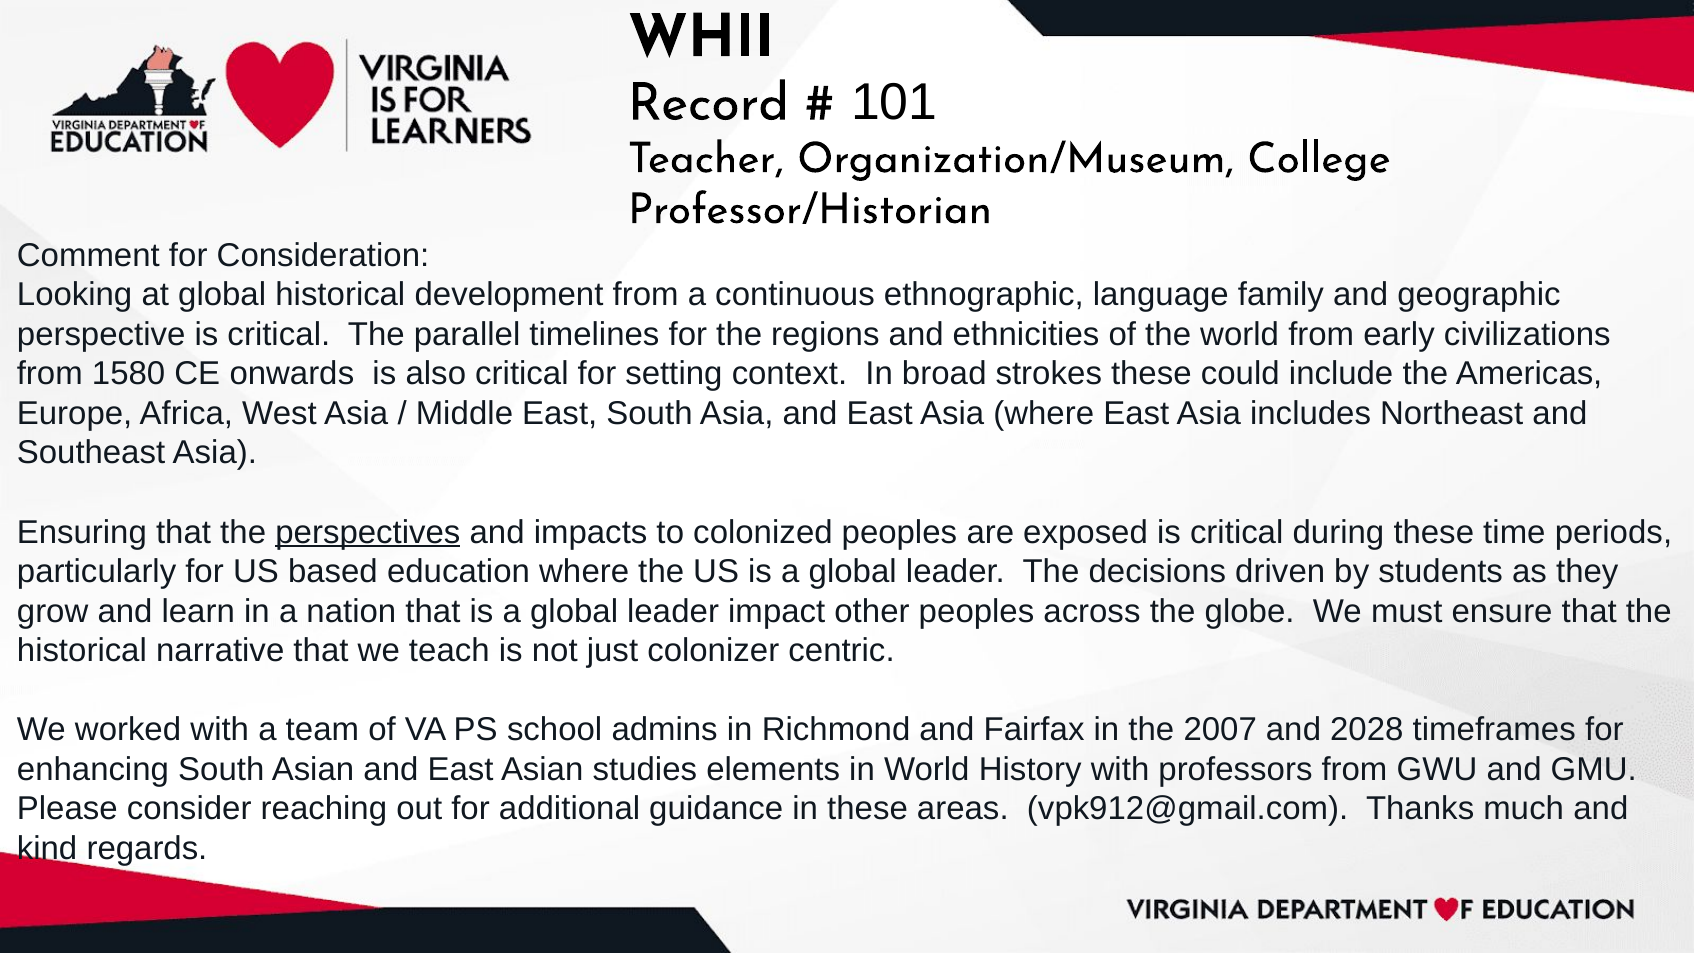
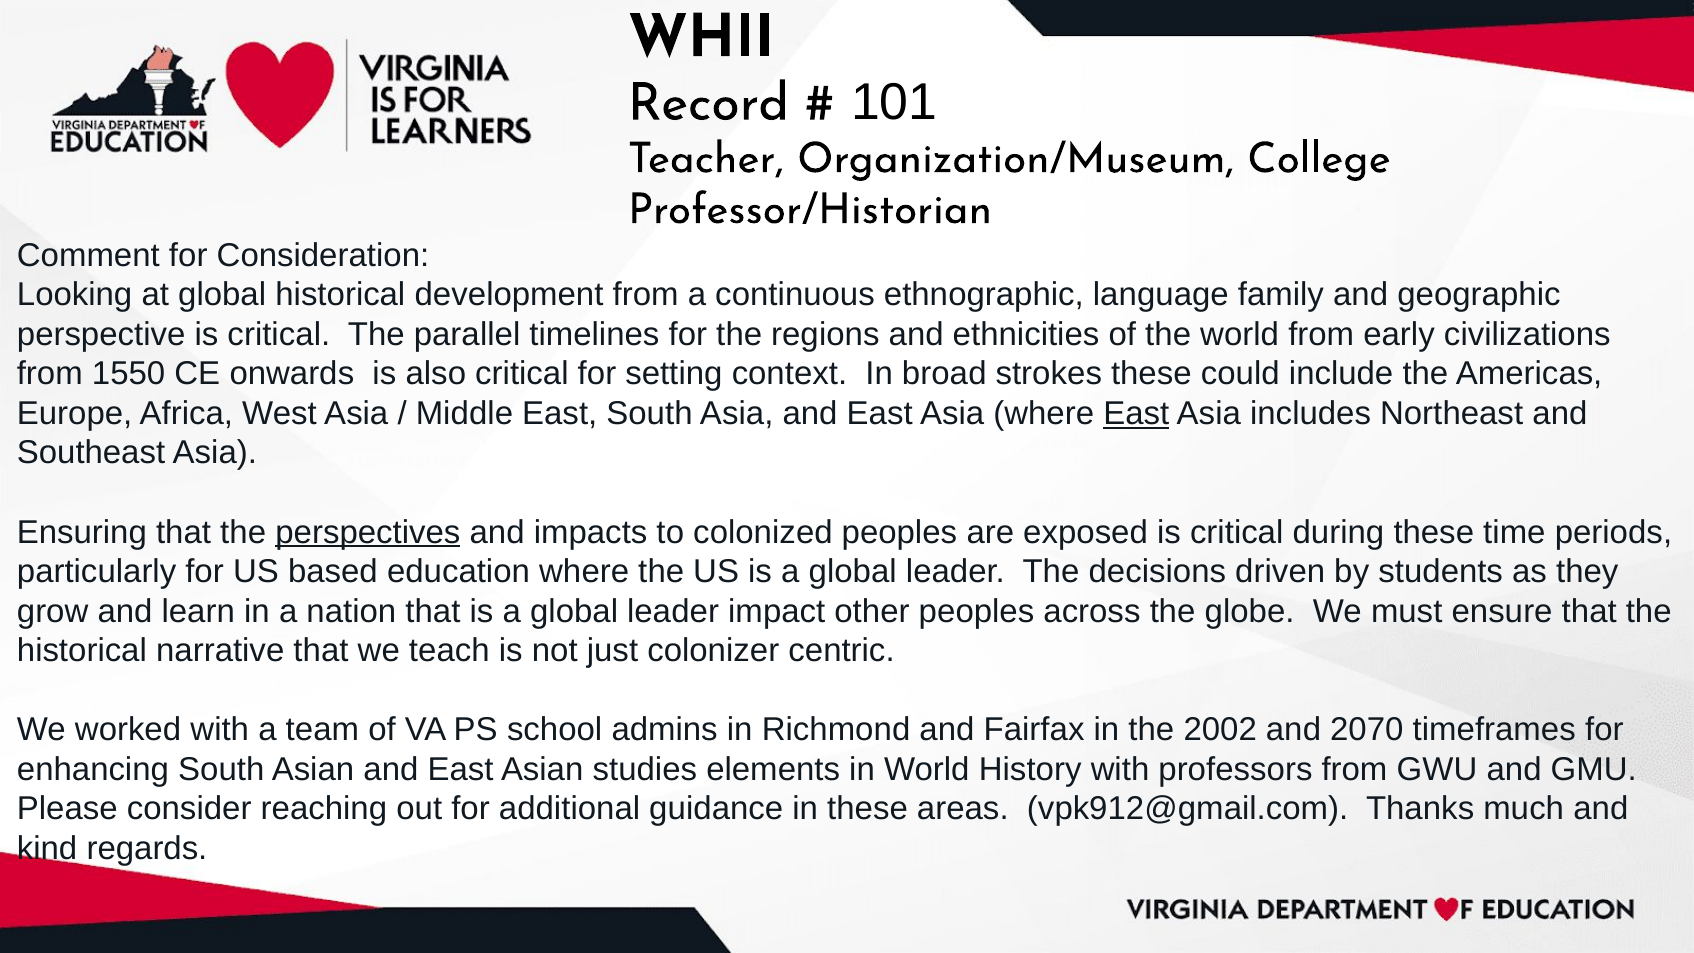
1580: 1580 -> 1550
East at (1136, 413) underline: none -> present
2007: 2007 -> 2002
2028: 2028 -> 2070
